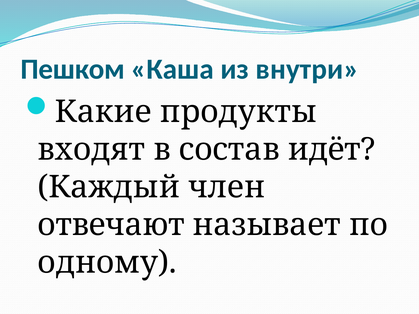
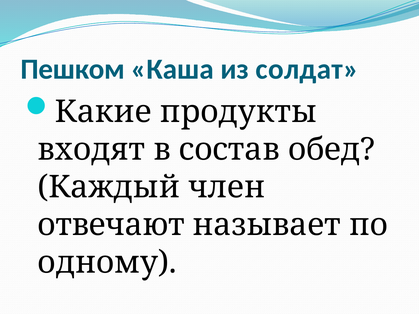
внутри: внутри -> солдат
идёт: идёт -> обед
